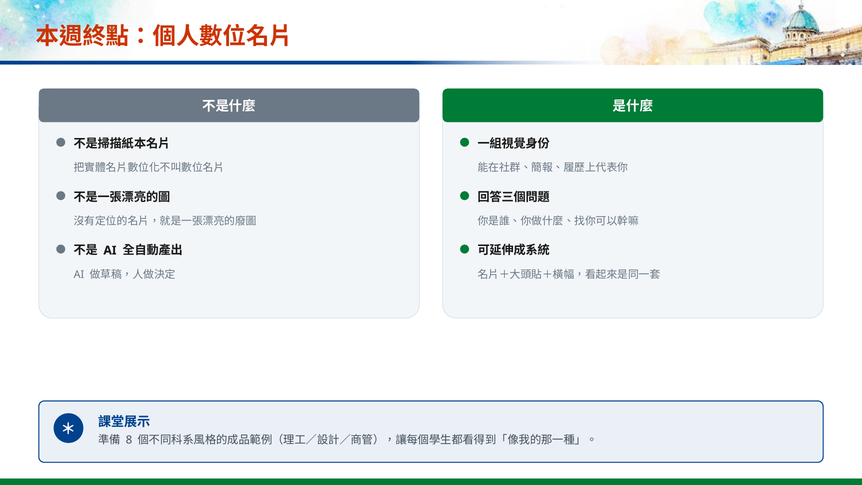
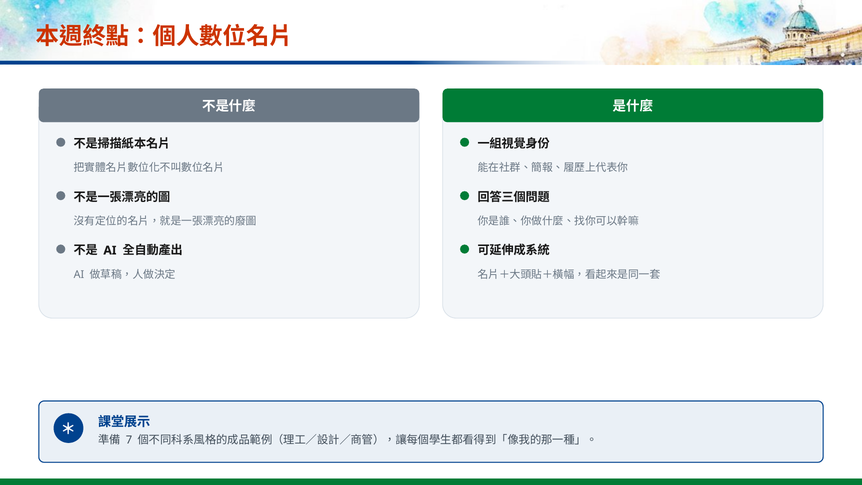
8: 8 -> 7
